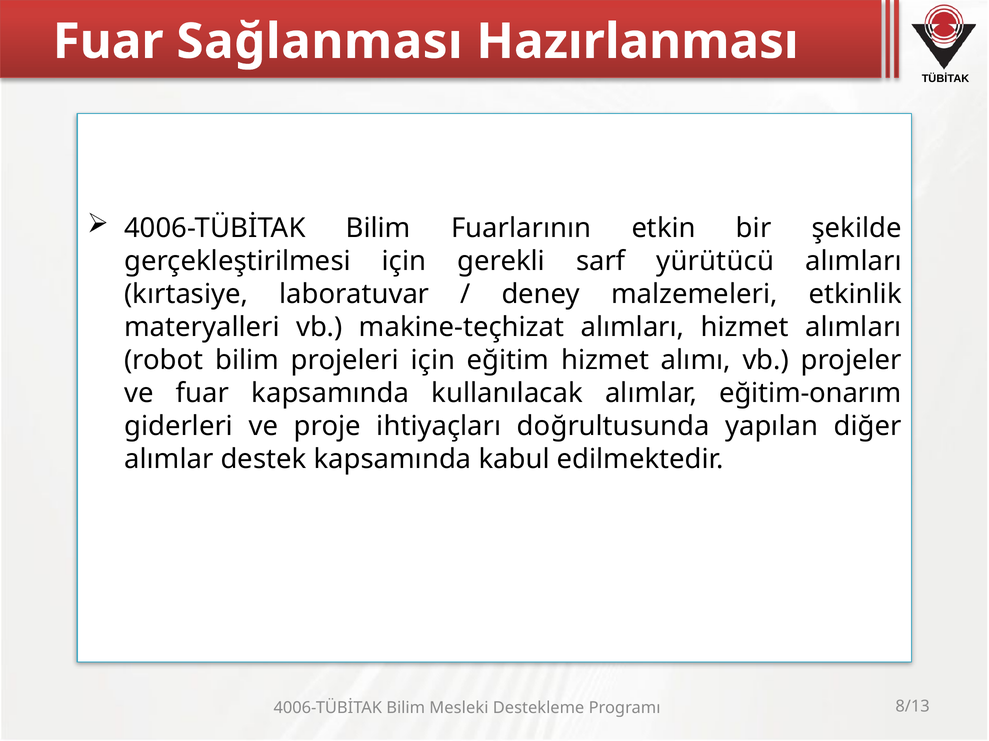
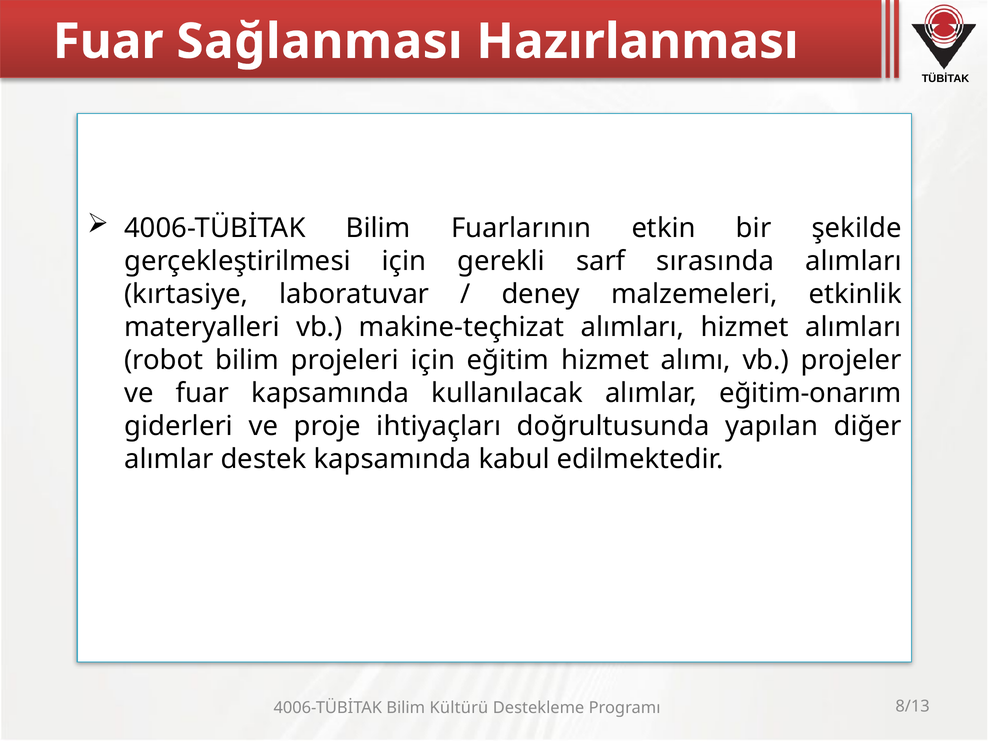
yürütücü: yürütücü -> sırasında
Mesleki: Mesleki -> Kültürü
